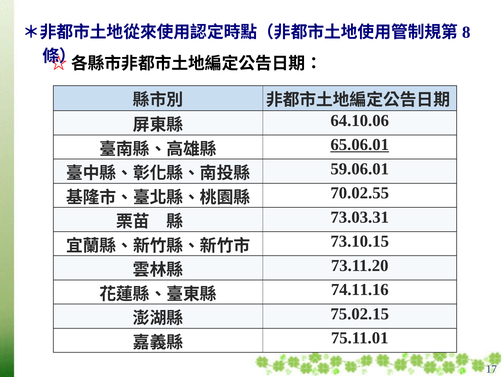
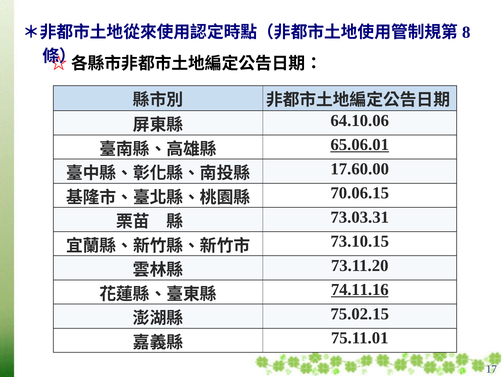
59.06.01: 59.06.01 -> 17.60.00
70.02.55: 70.02.55 -> 70.06.15
74.11.16 underline: none -> present
